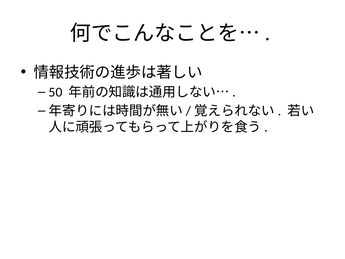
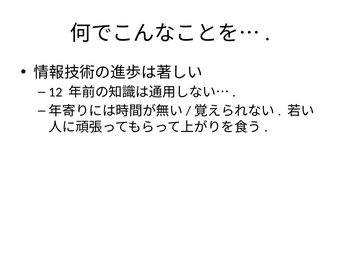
50: 50 -> 12
